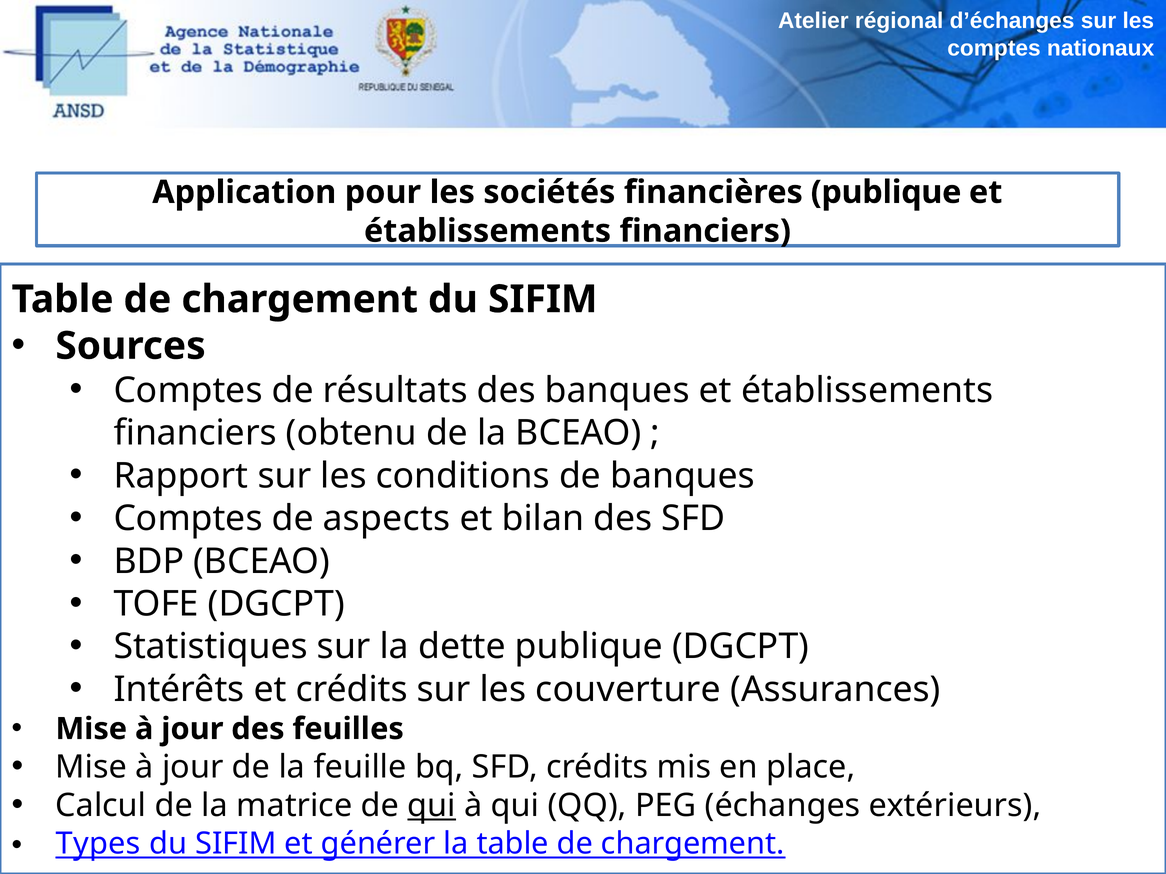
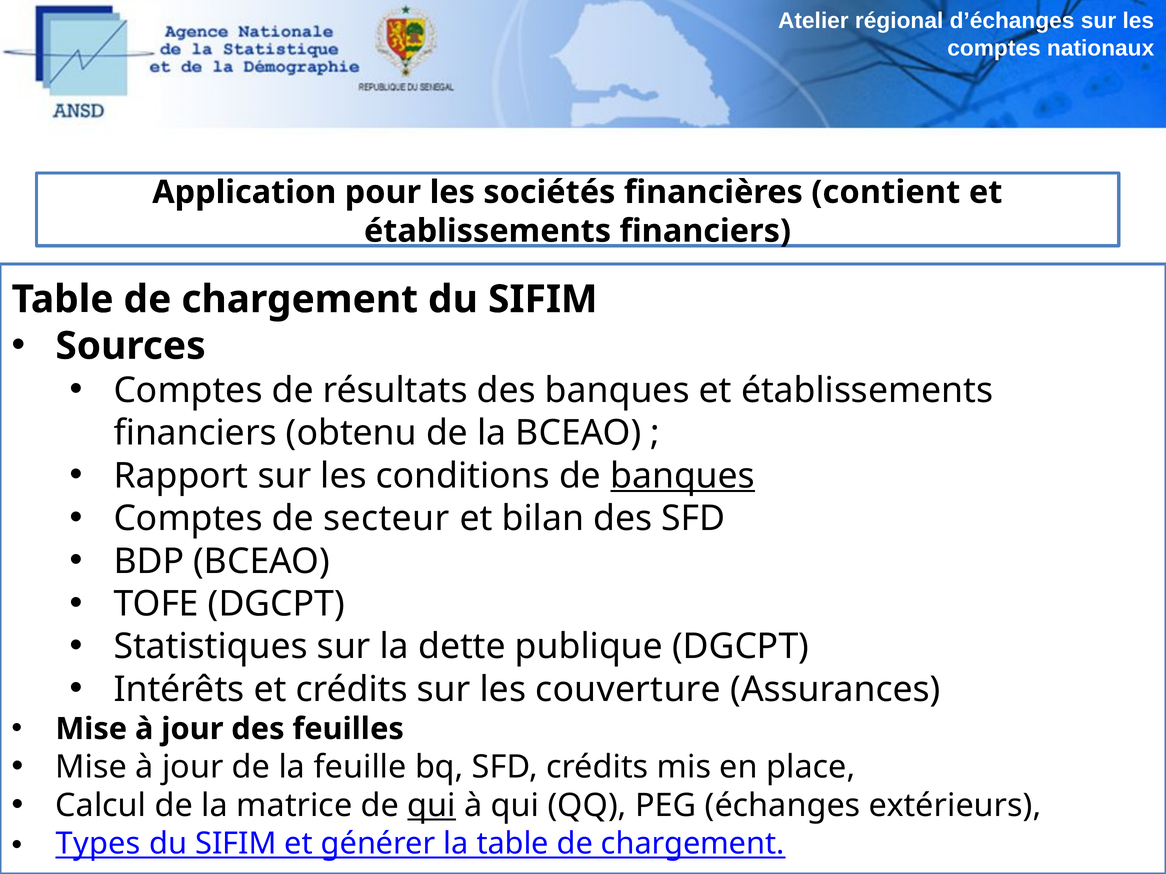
financières publique: publique -> contient
banques at (683, 476) underline: none -> present
aspects: aspects -> secteur
